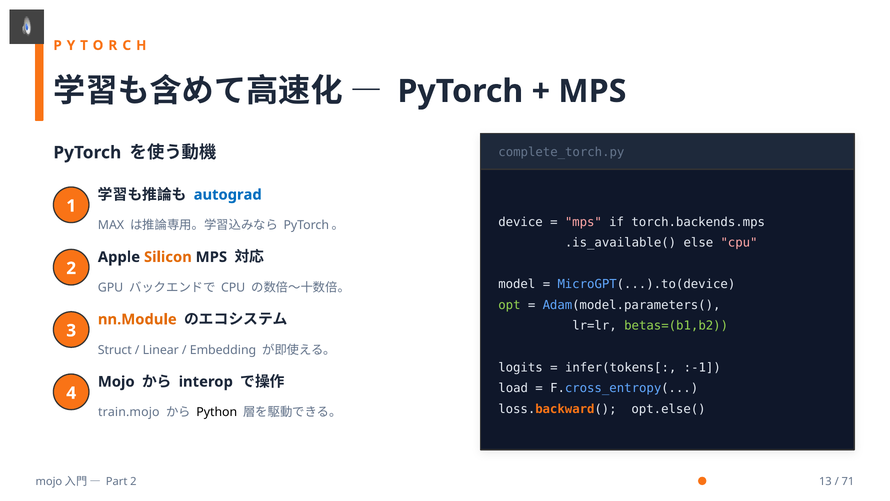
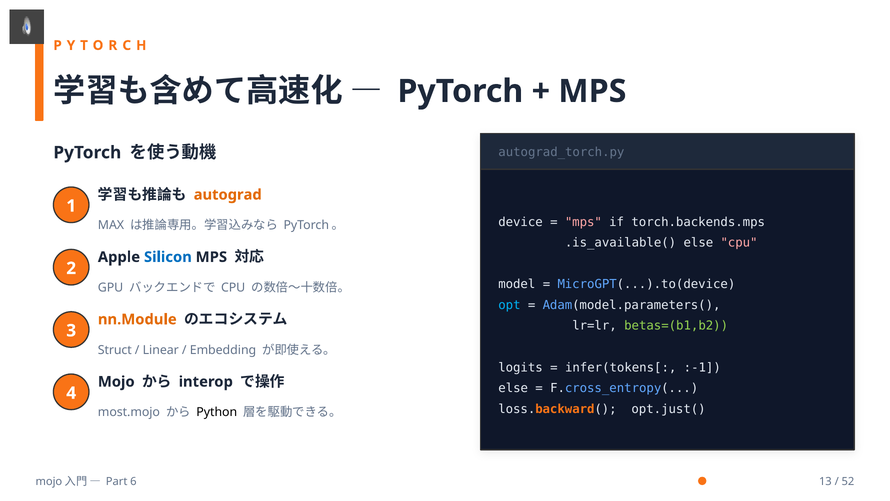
complete_torch.py: complete_torch.py -> autograd_torch.py
autograd colour: blue -> orange
Silicon colour: orange -> blue
opt colour: light green -> light blue
load at (513, 388): load -> else
opt.else(: opt.else( -> opt.just(
train.mojo: train.mojo -> most.mojo
Part 2: 2 -> 6
71: 71 -> 52
